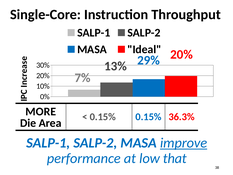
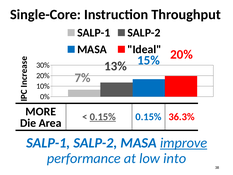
29%: 29% -> 15%
0.15% at (103, 117) underline: none -> present
that: that -> into
